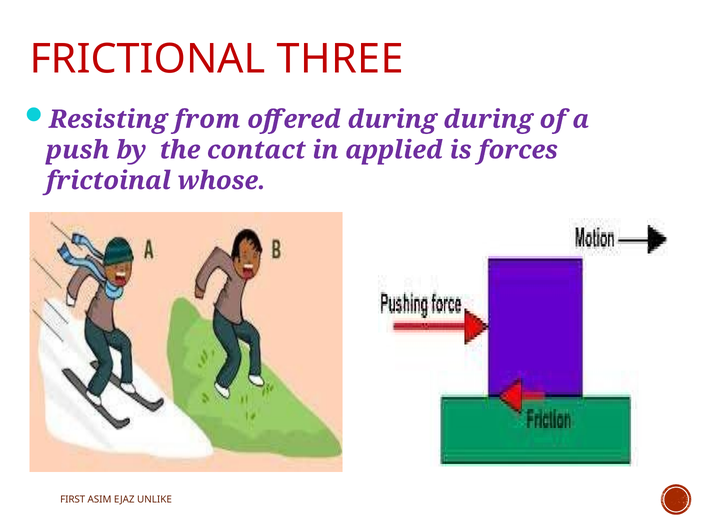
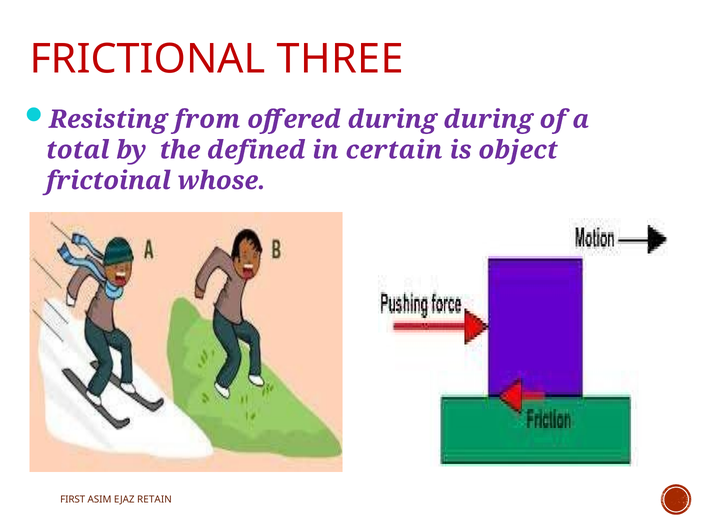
push: push -> total
contact: contact -> defined
applied: applied -> certain
forces: forces -> object
UNLIKE: UNLIKE -> RETAIN
